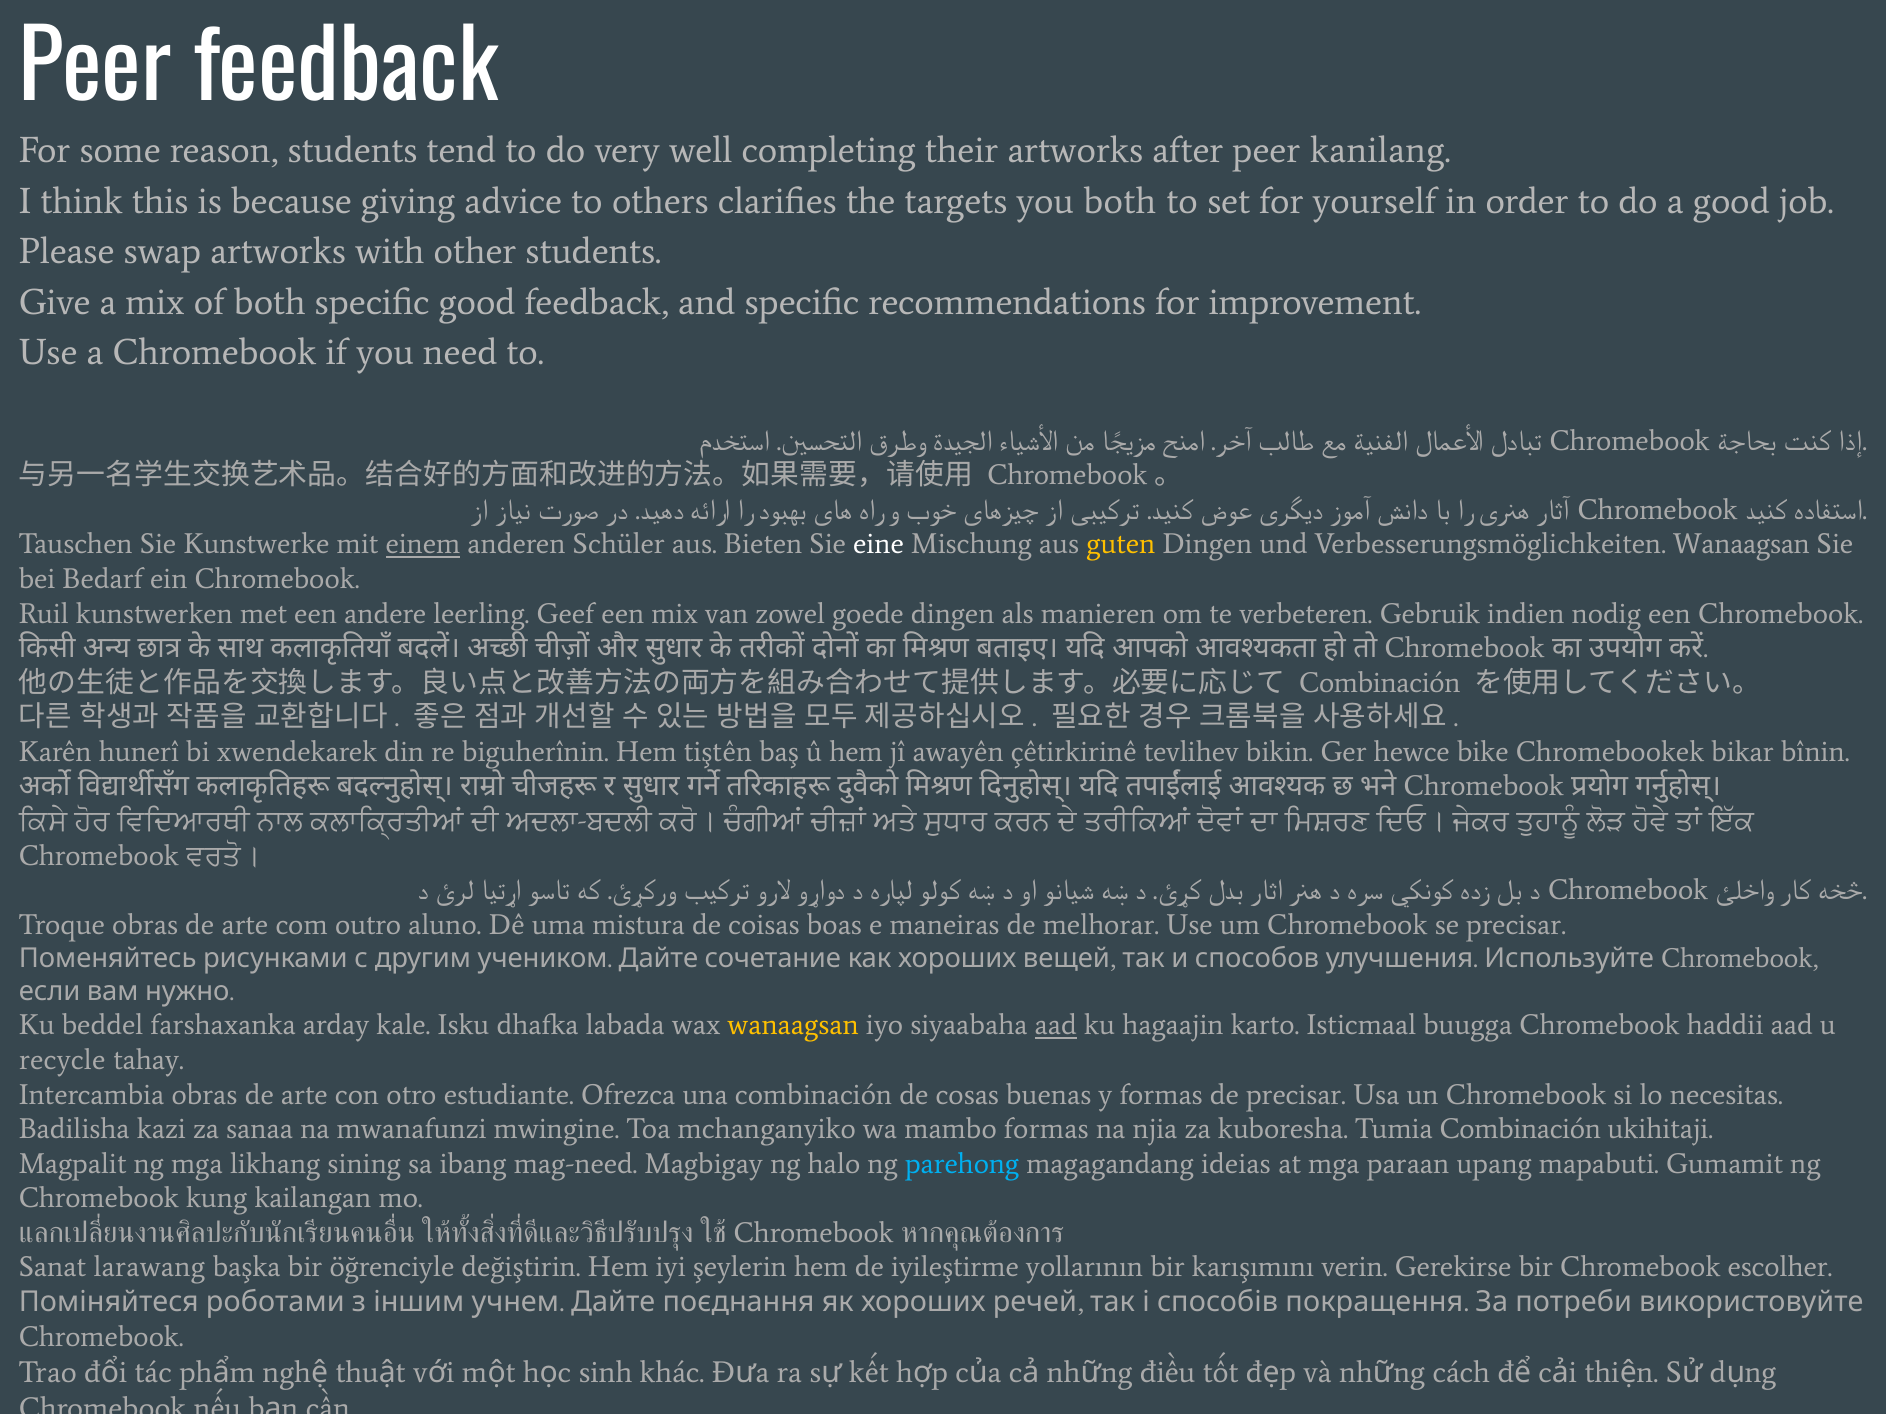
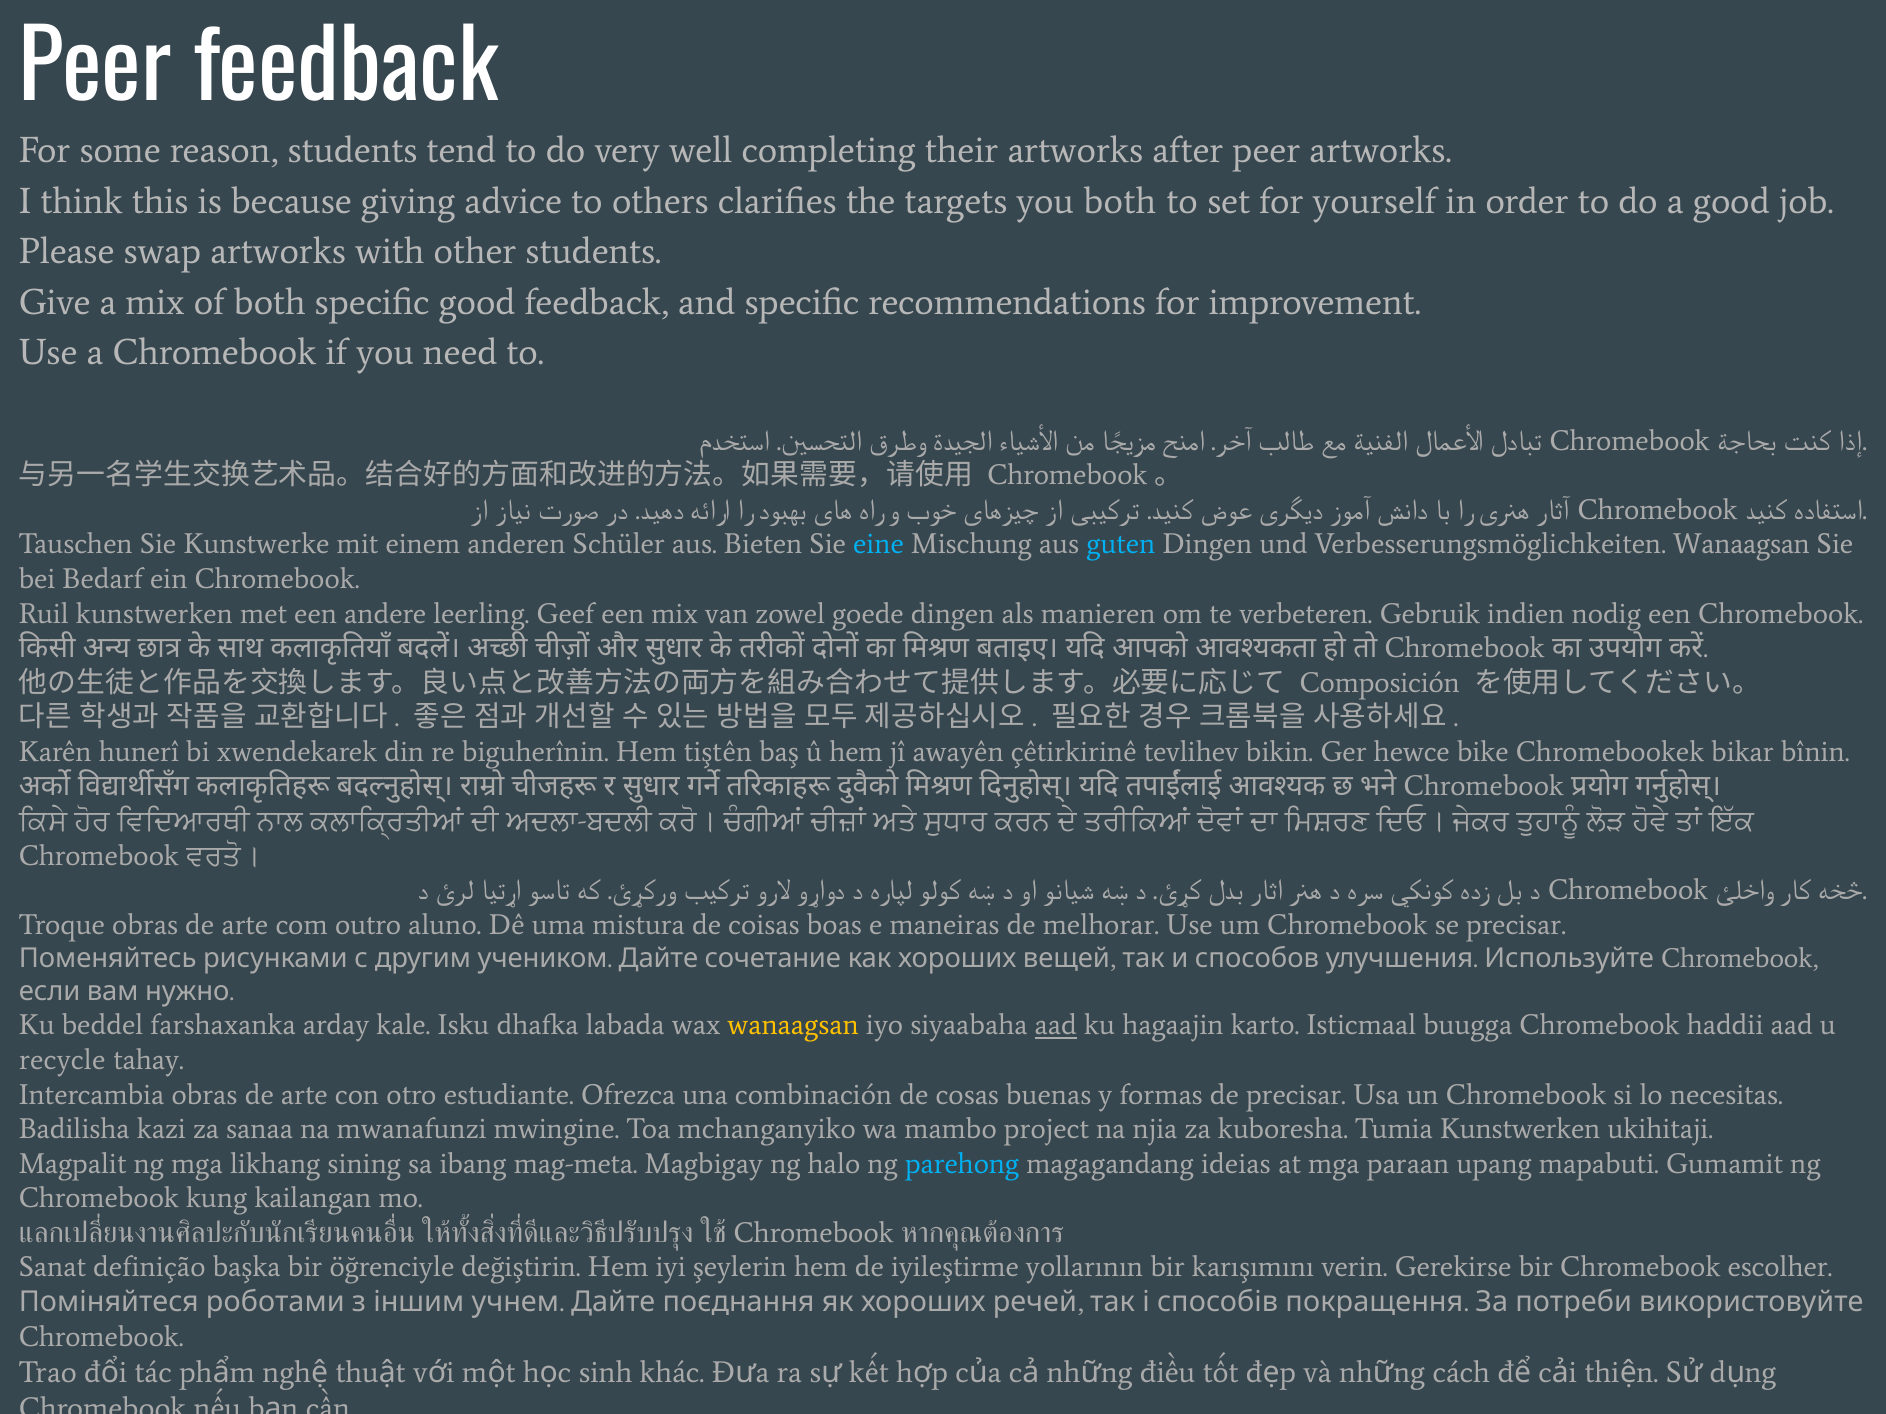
peer kanilang: kanilang -> artworks
einem underline: present -> none
eine colour: white -> light blue
guten colour: yellow -> light blue
Combinación at (1380, 683): Combinación -> Composición
mambo formas: formas -> project
Tumia Combinación: Combinación -> Kunstwerken
mag-need: mag-need -> mag-meta
larawang: larawang -> definição
